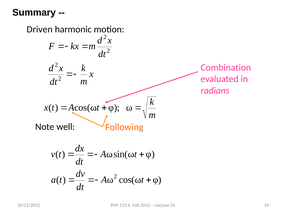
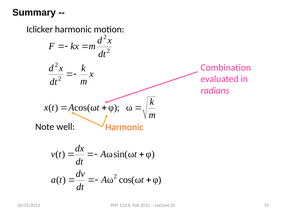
Driven: Driven -> Iclicker
Following at (124, 127): Following -> Harmonic
